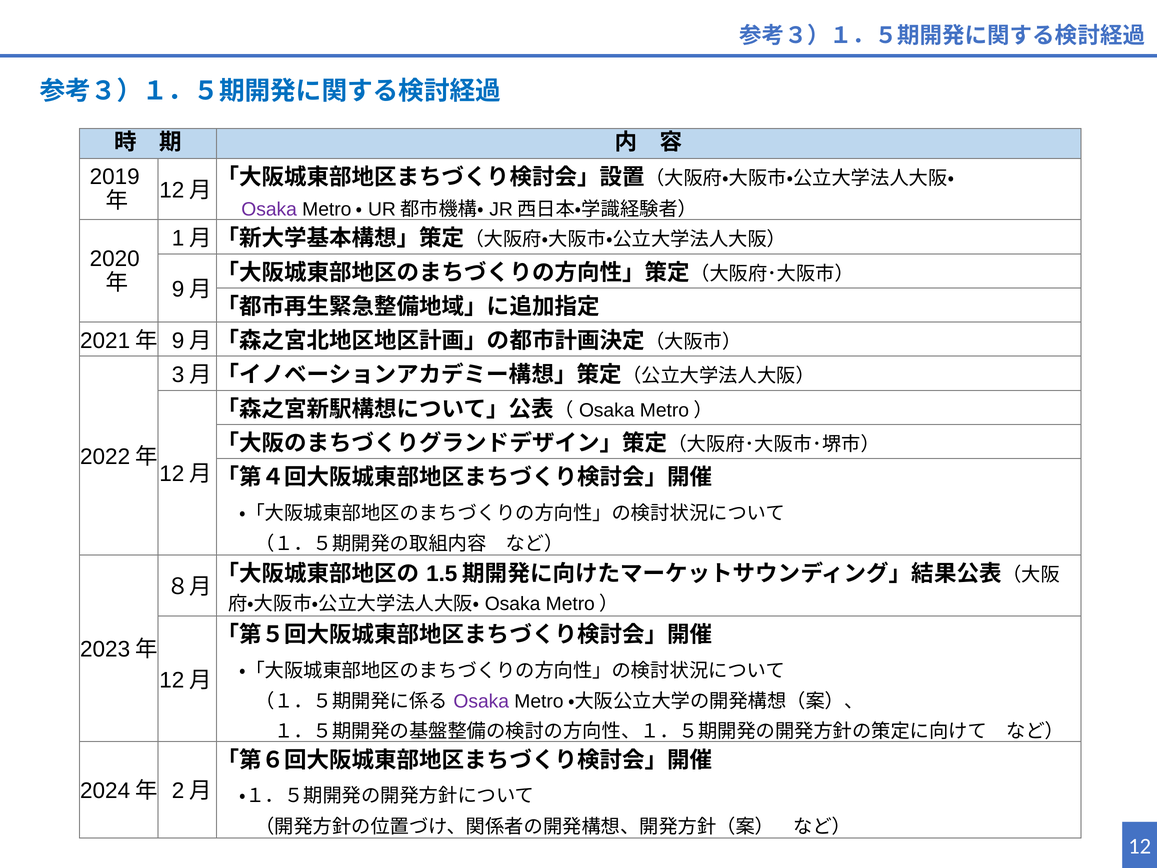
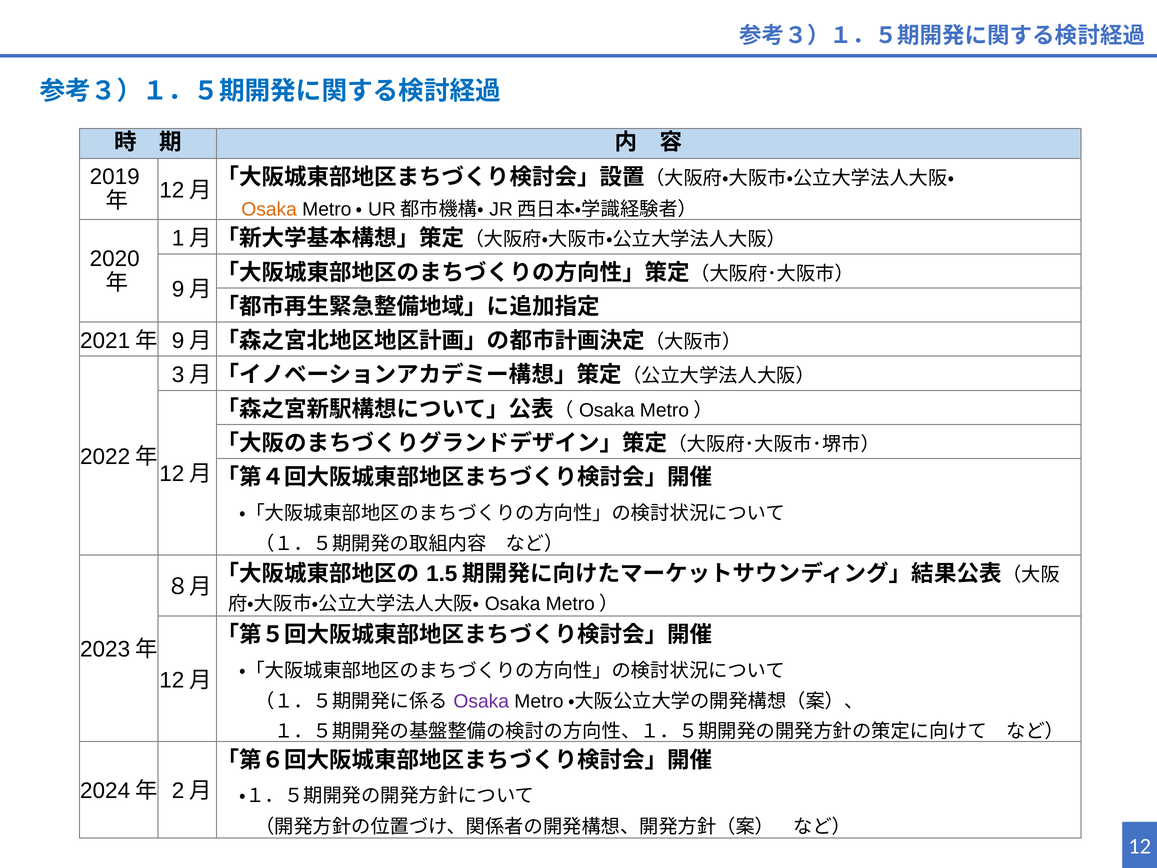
Osaka at (269, 209) colour: purple -> orange
